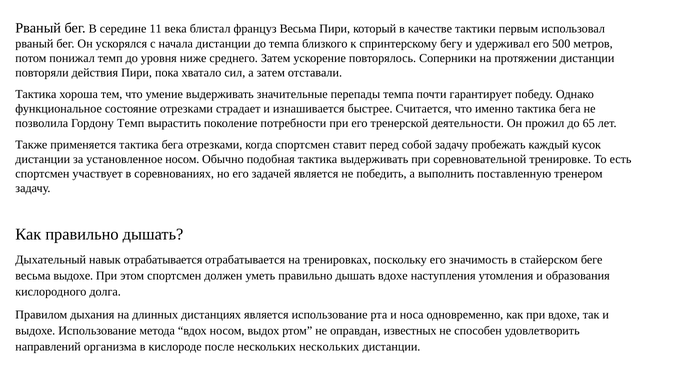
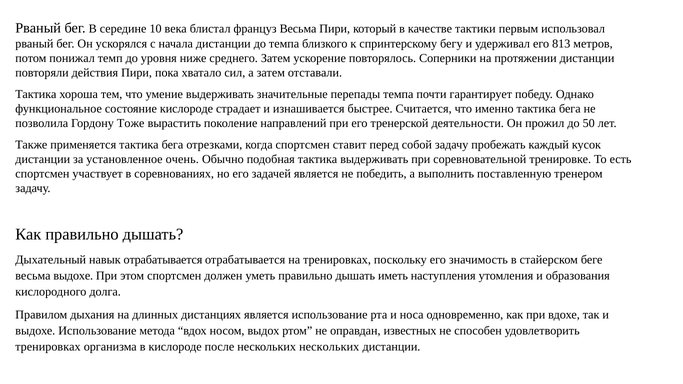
11: 11 -> 10
500: 500 -> 813
состояние отрезками: отрезками -> кислороде
Гордону Темп: Темп -> Тоже
потребности: потребности -> направлений
65: 65 -> 50
установленное носом: носом -> очень
дышать вдохе: вдохе -> иметь
направлений at (48, 347): направлений -> тренировках
